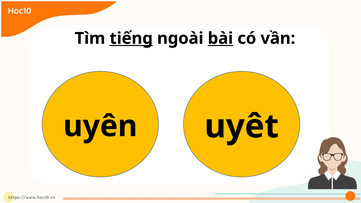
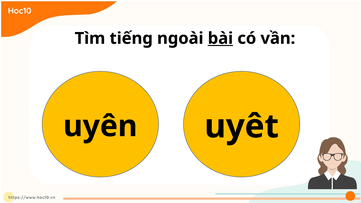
tiếng underline: present -> none
